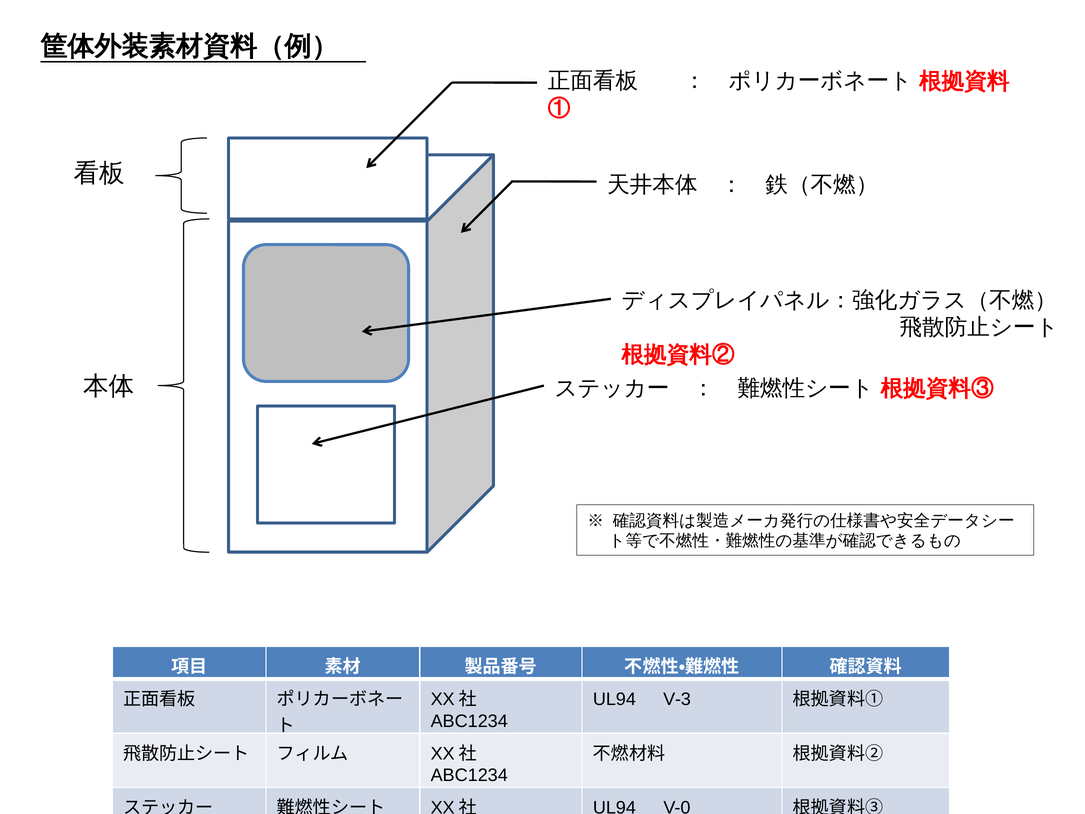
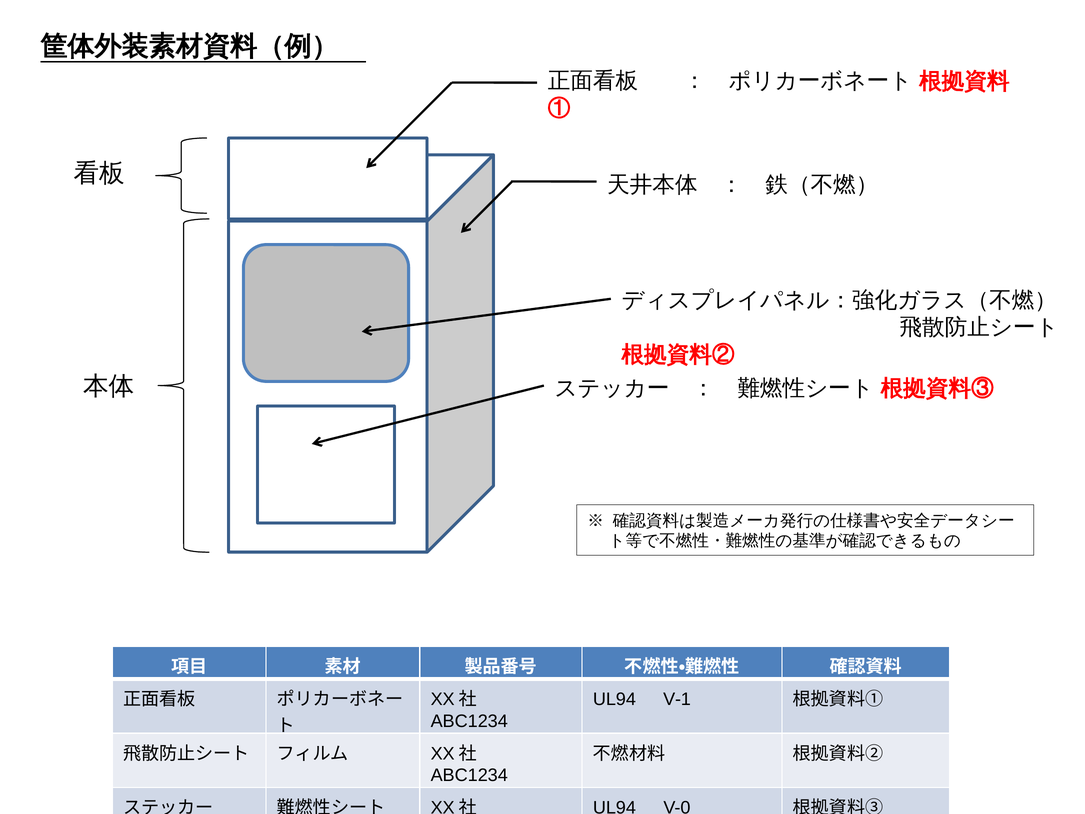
V-3: V-3 -> V-1
